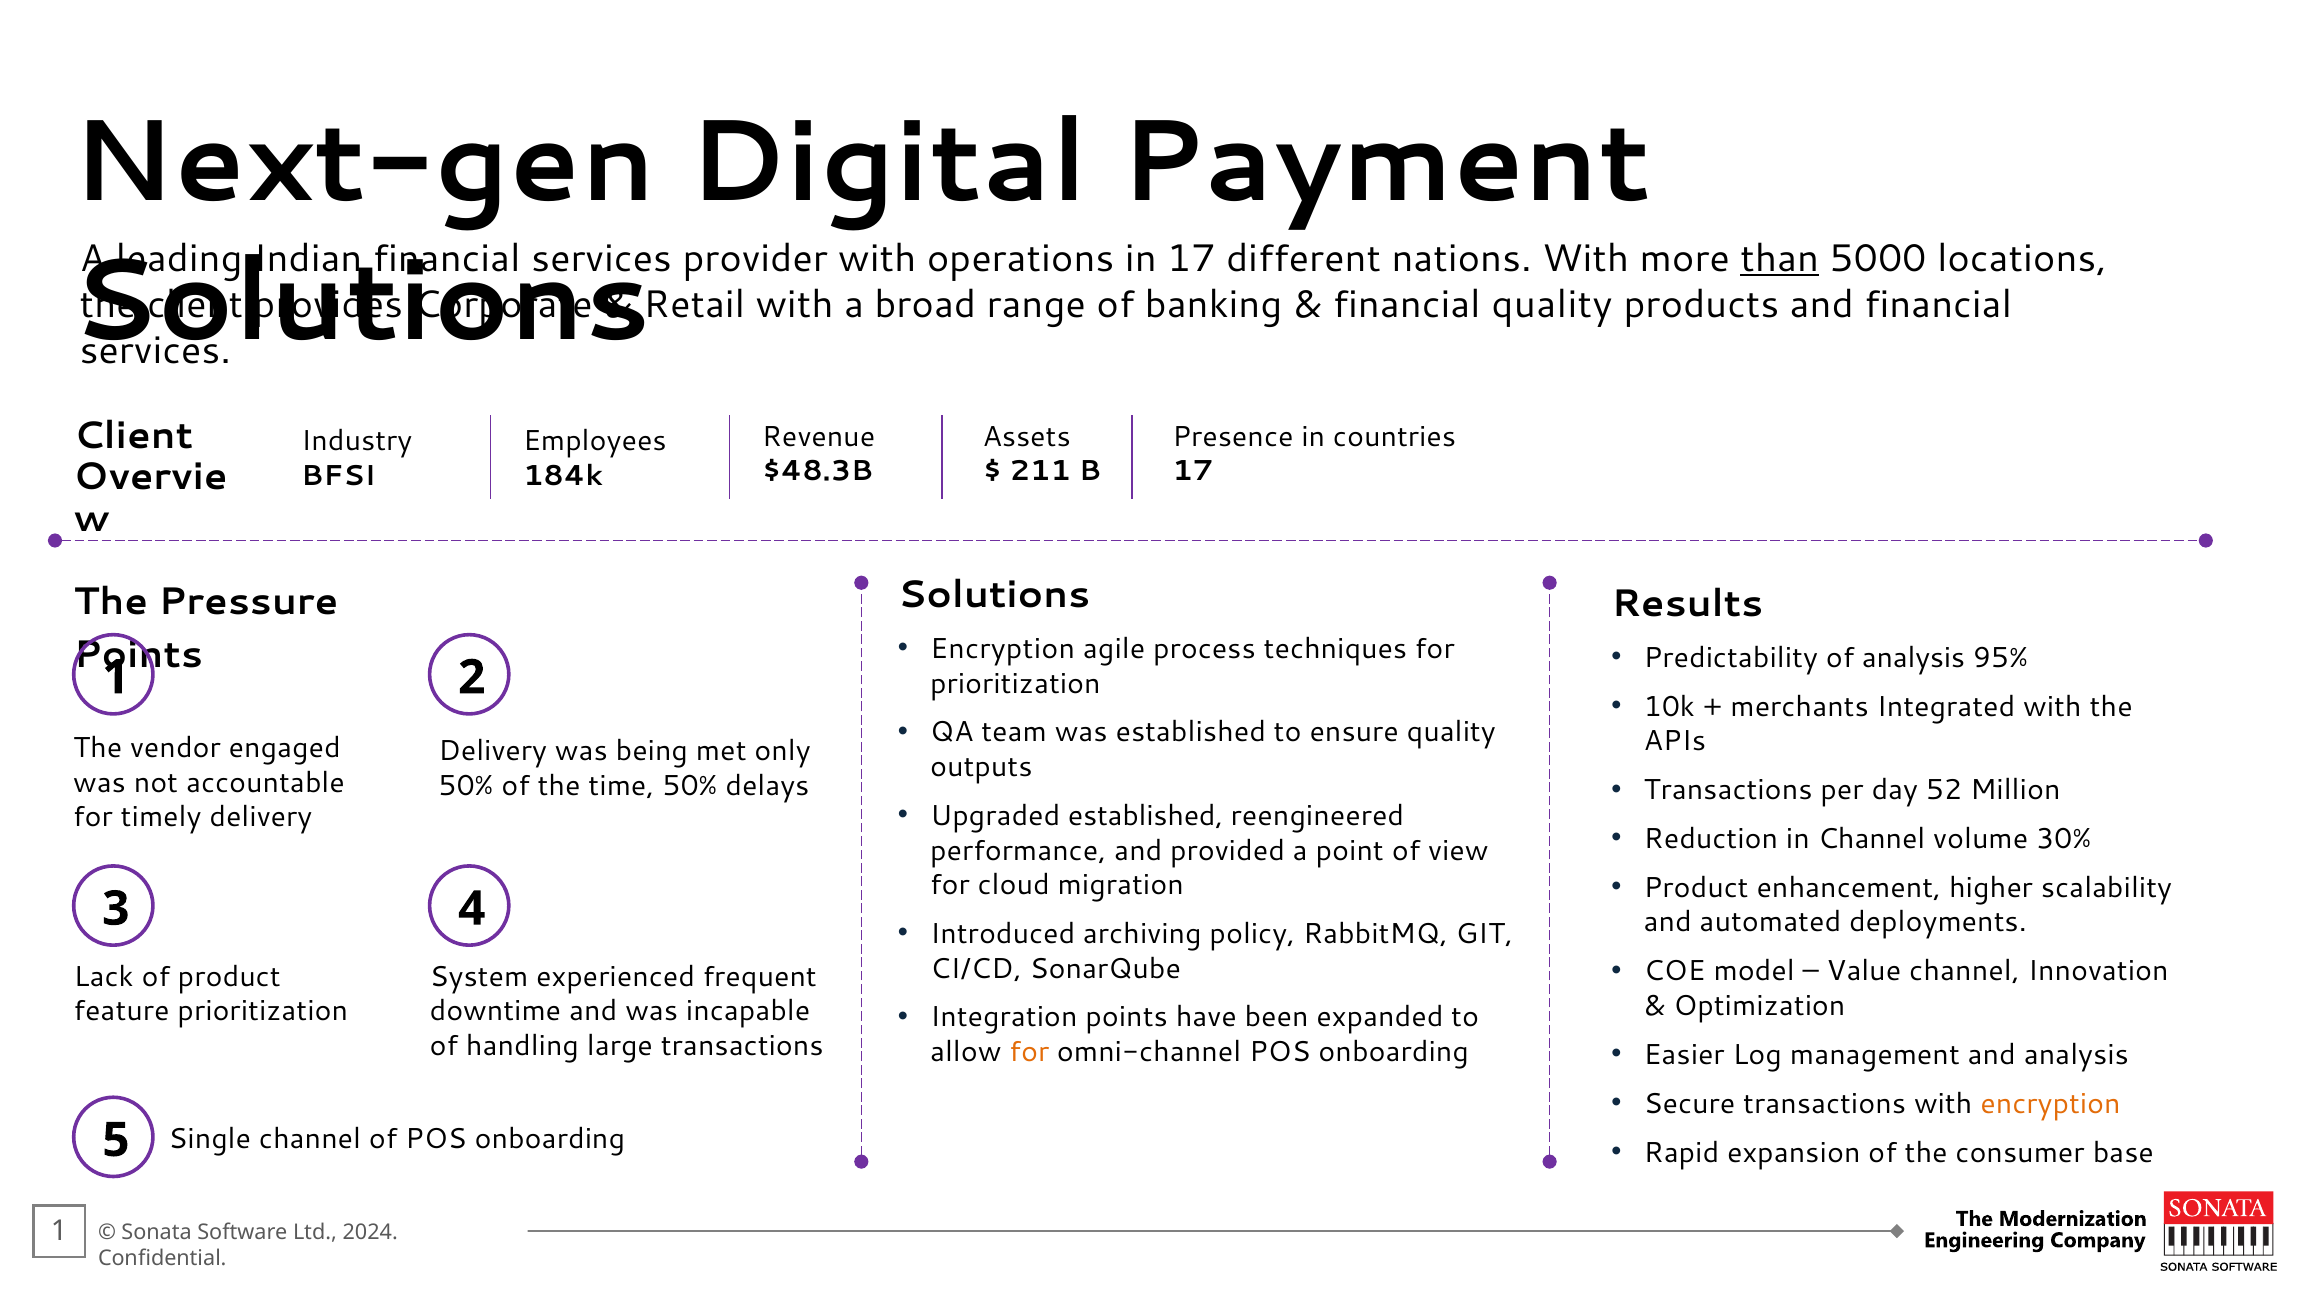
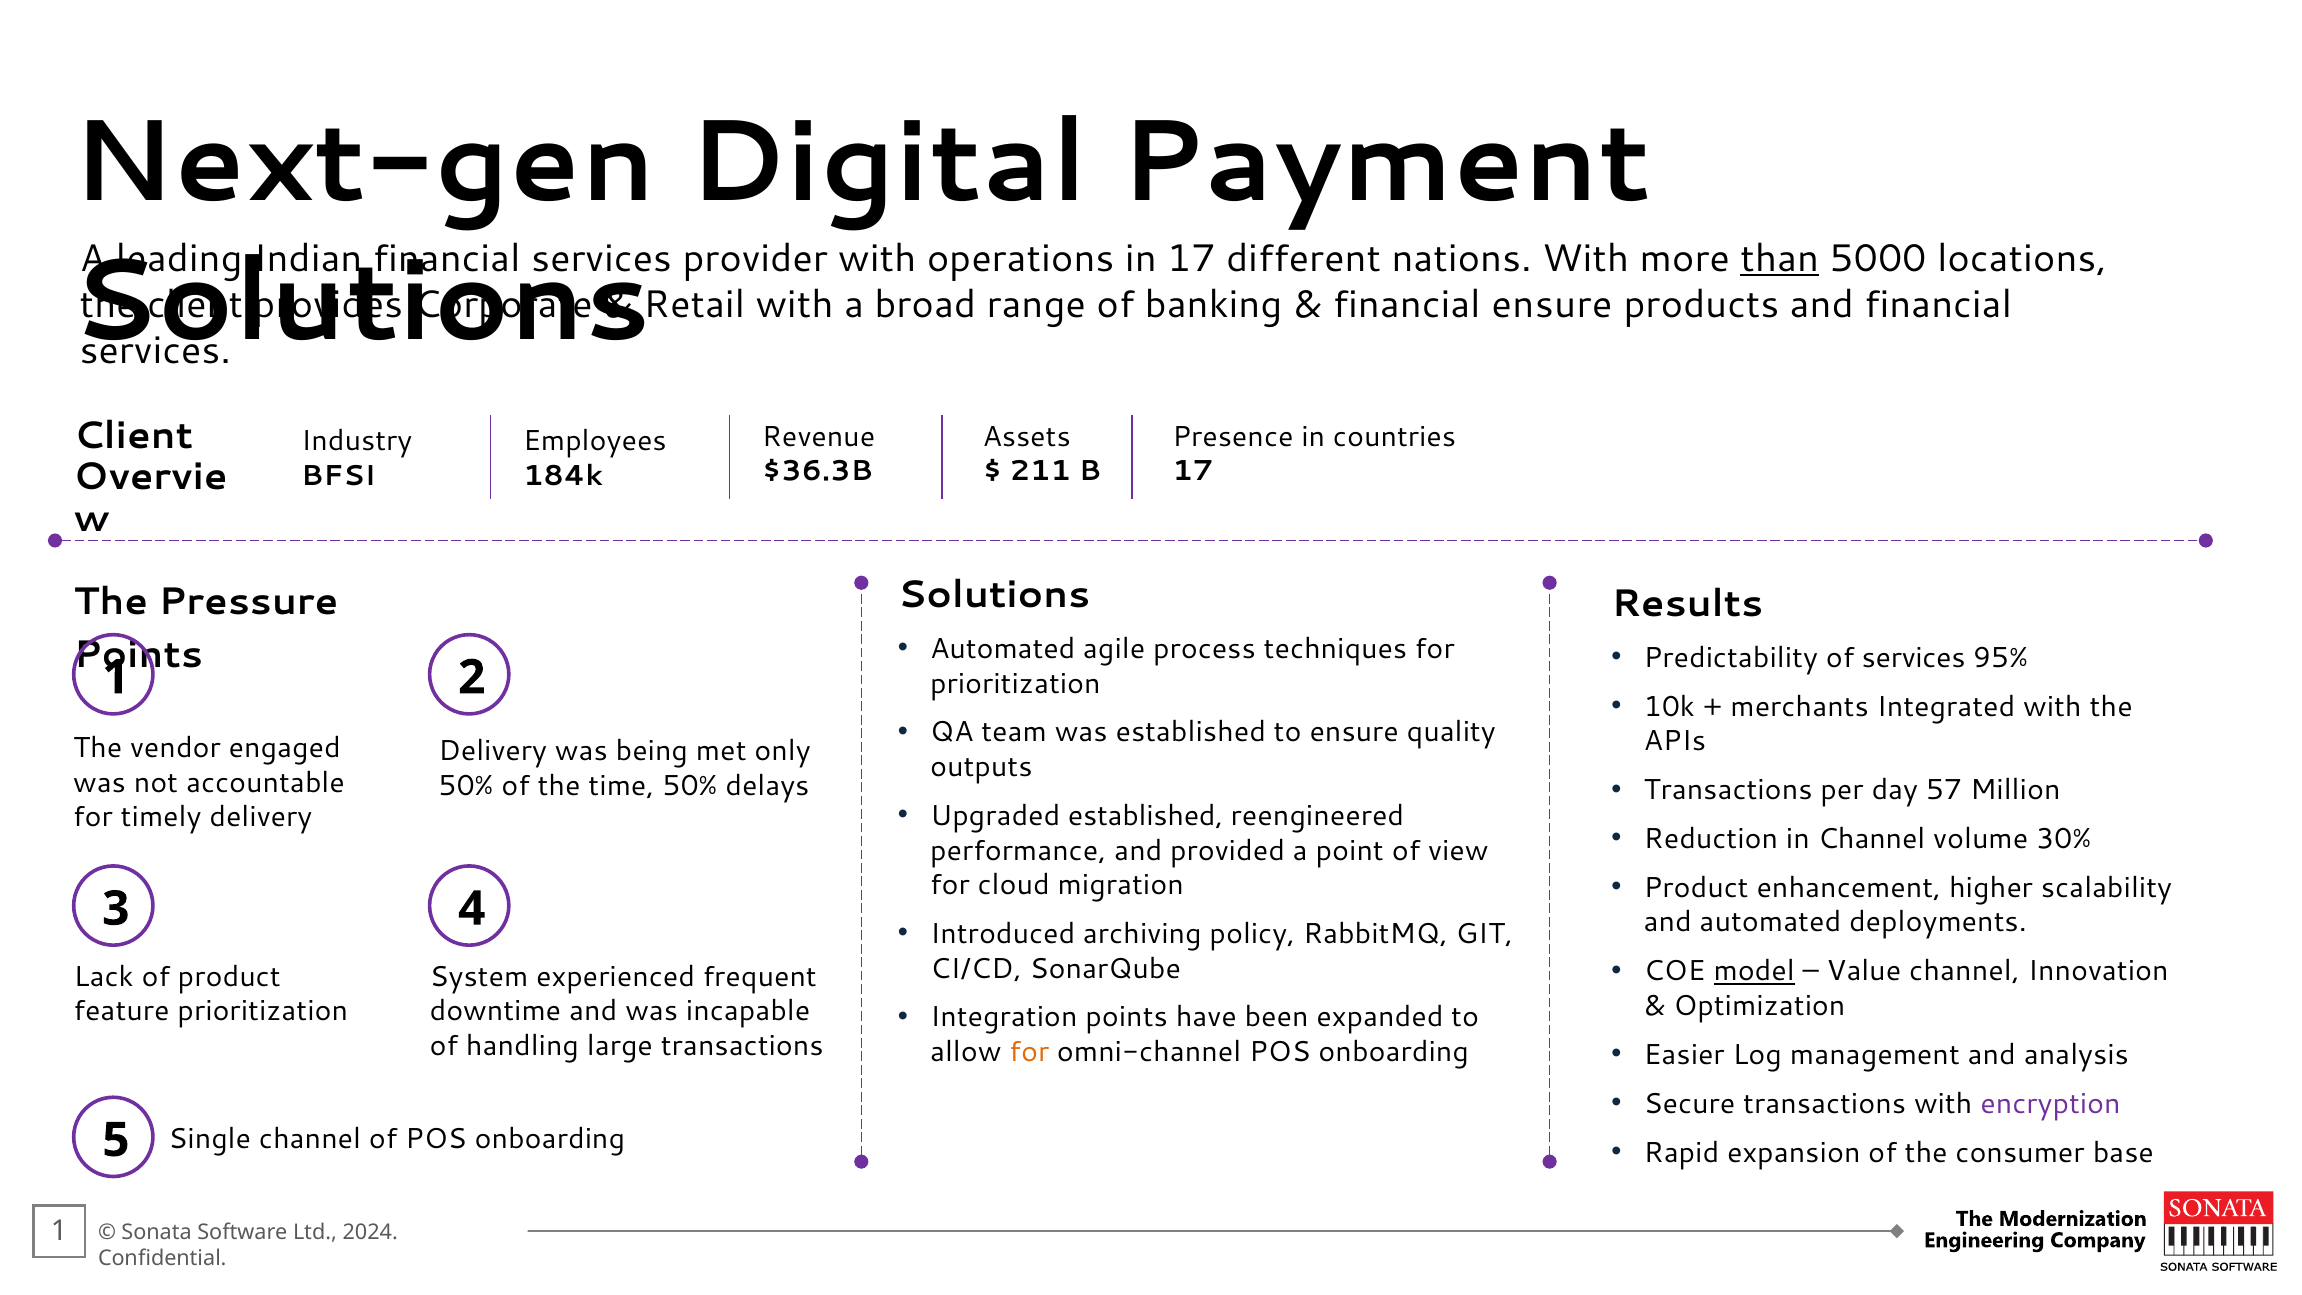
financial quality: quality -> ensure
$48.3B​: $48.3B​ -> $36.3B​
Encryption at (1003, 649): Encryption -> Automated
of analysis: analysis -> services
52: 52 -> 57
model underline: none -> present
encryption at (2051, 1104) colour: orange -> purple
